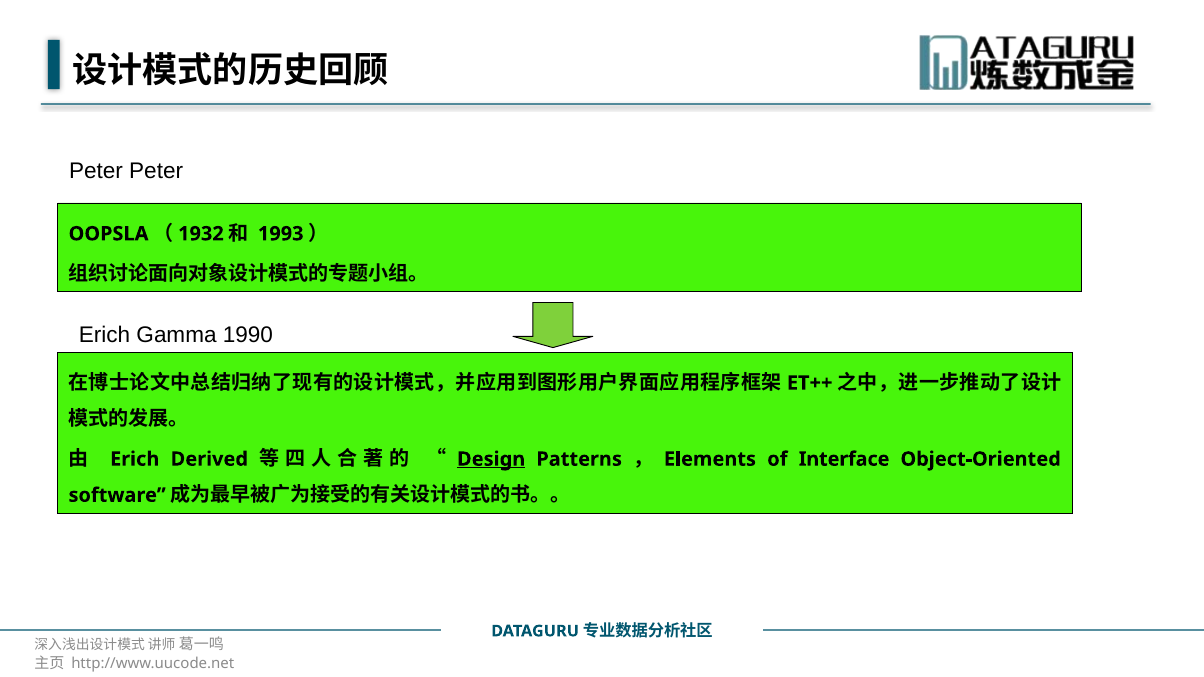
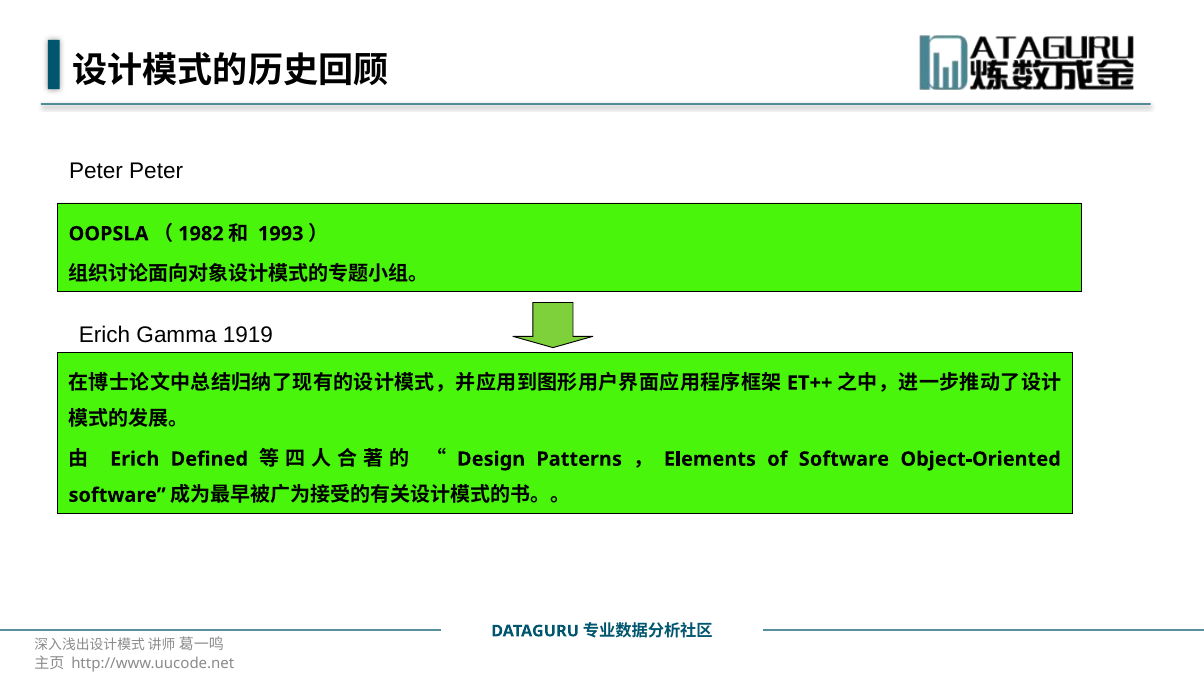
1932: 1932 -> 1982
1990: 1990 -> 1919
Derived: Derived -> Defined
Design underline: present -> none
of Interface: Interface -> Software
